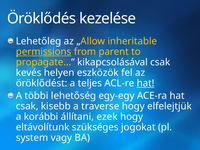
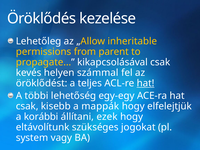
permissions underline: present -> none
eszközök: eszközök -> számmal
traverse: traverse -> mappák
